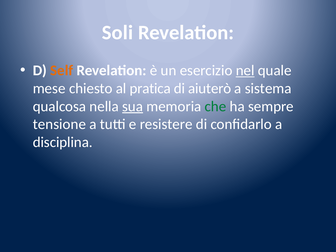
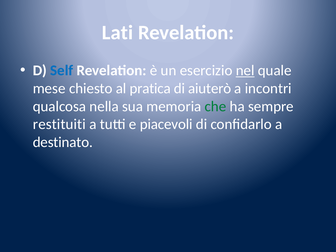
Soli: Soli -> Lati
Self colour: orange -> blue
sistema: sistema -> incontri
sua underline: present -> none
tensione: tensione -> restituiti
resistere: resistere -> piacevoli
disciplina: disciplina -> destinato
